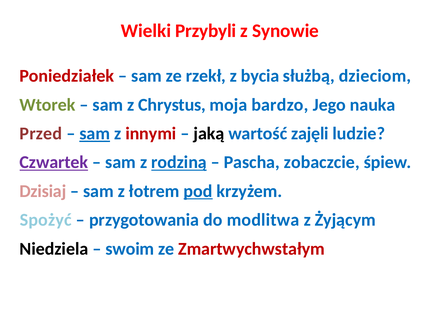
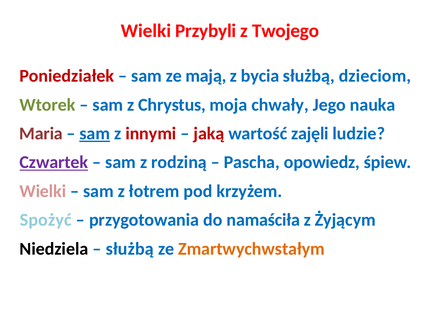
Synowie: Synowie -> Twojego
rzekł: rzekł -> mają
bardzo: bardzo -> chwały
Przed: Przed -> Maria
jaką colour: black -> red
rodziną underline: present -> none
zobaczcie: zobaczcie -> opowiedz
Dzisiaj at (43, 191): Dzisiaj -> Wielki
pod underline: present -> none
modlitwa: modlitwa -> namaściła
swoim at (130, 249): swoim -> służbą
Zmartwychwstałym colour: red -> orange
